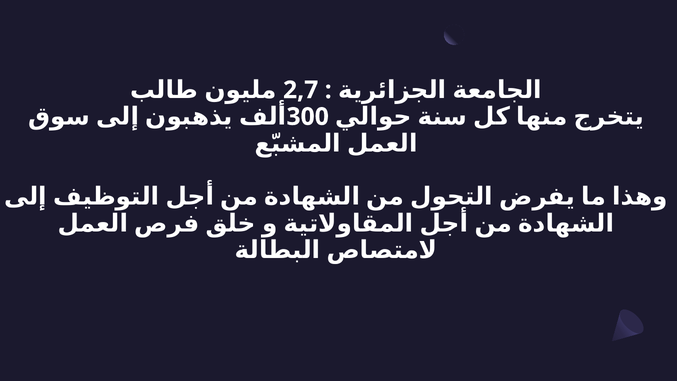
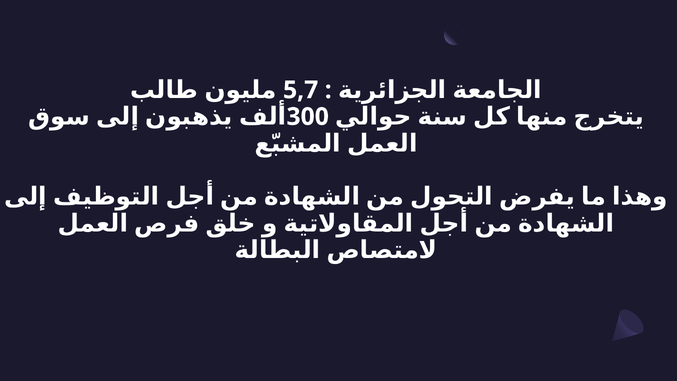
2,7: 2,7 -> 5,7
